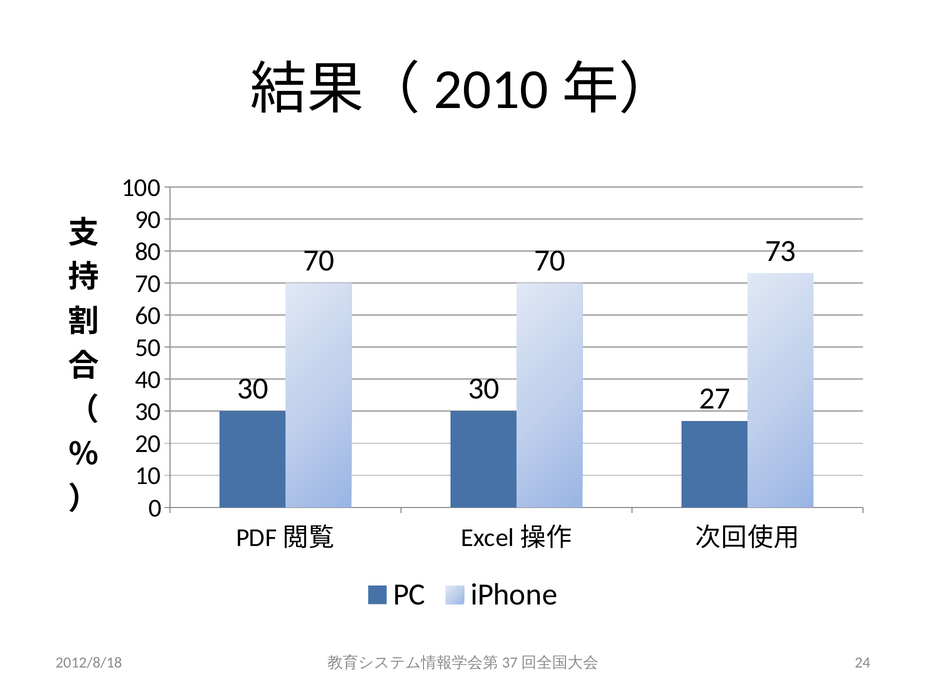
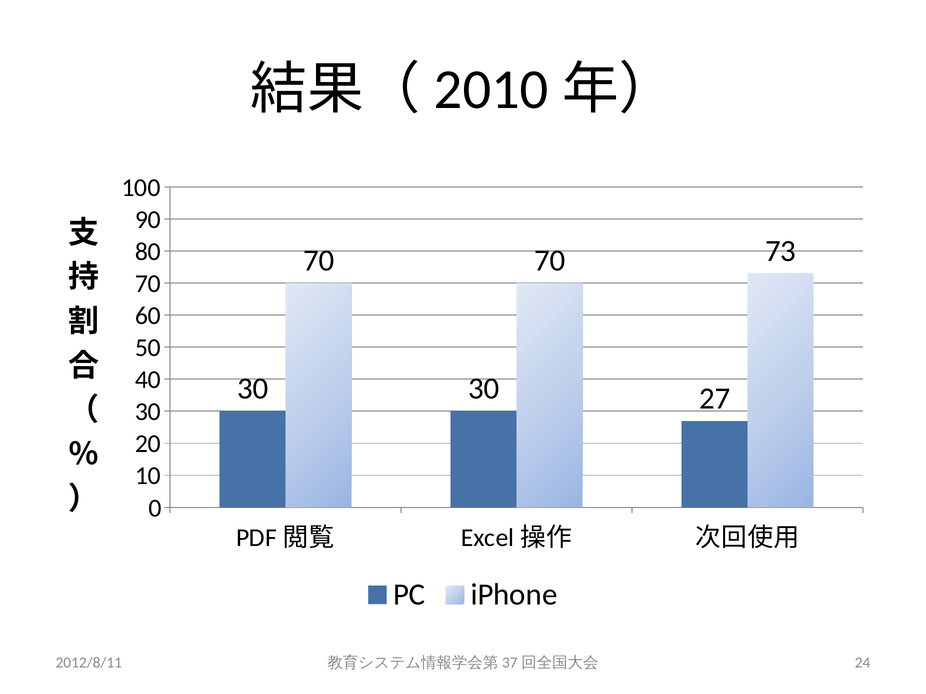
2012/8/18: 2012/8/18 -> 2012/8/11
